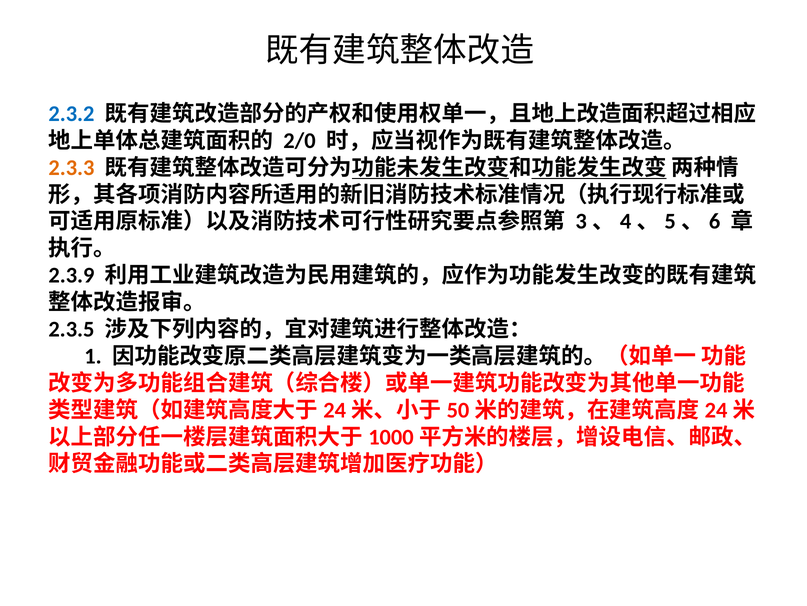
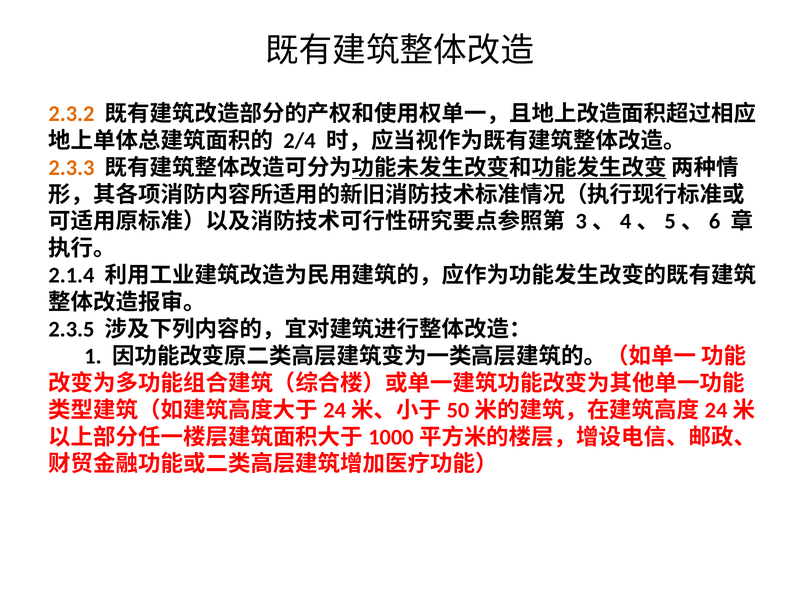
2.3.2 colour: blue -> orange
2/0: 2/0 -> 2/4
2.3.9: 2.3.9 -> 2.1.4
